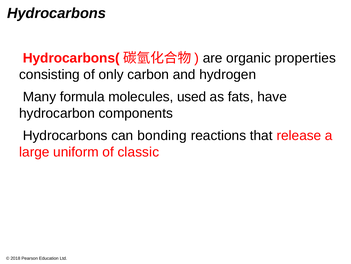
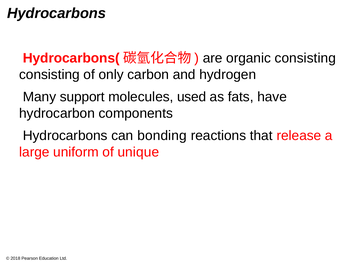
organic properties: properties -> consisting
formula: formula -> support
classic: classic -> unique
